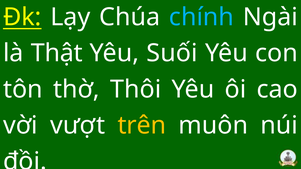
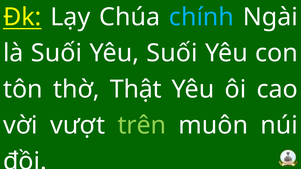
là Thật: Thật -> Suối
Thôi: Thôi -> Thật
trên colour: yellow -> light green
